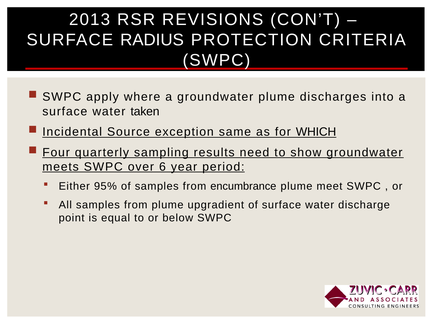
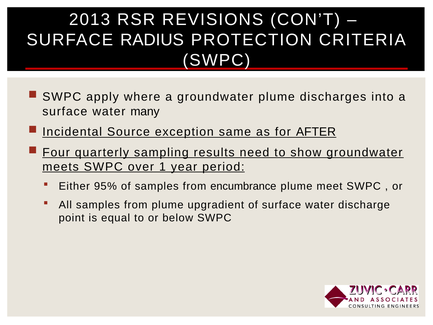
taken: taken -> many
WHICH: WHICH -> AFTER
6: 6 -> 1
